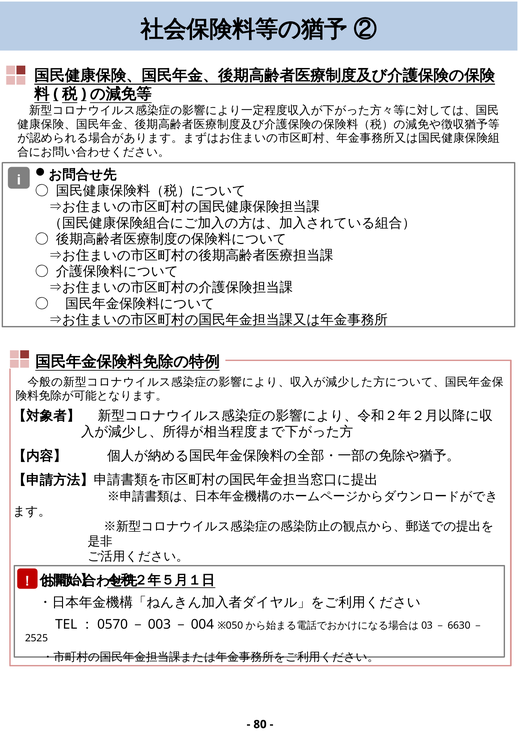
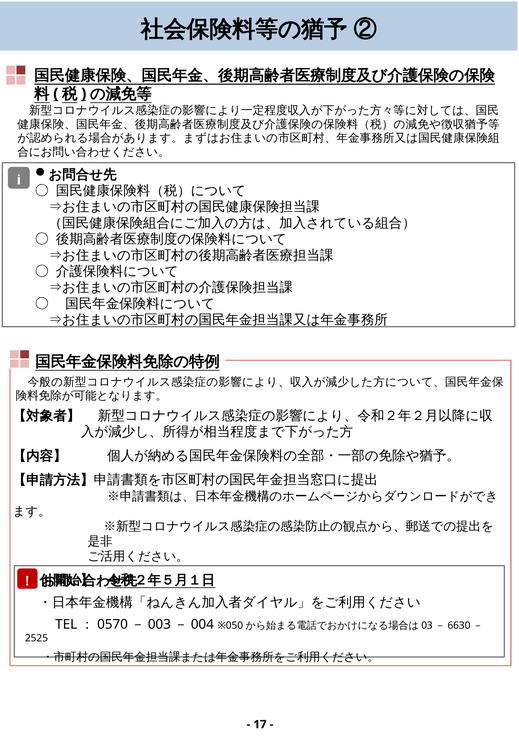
80: 80 -> 17
